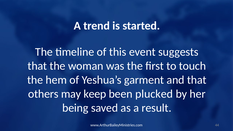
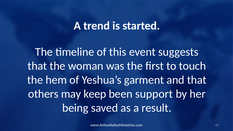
plucked: plucked -> support
